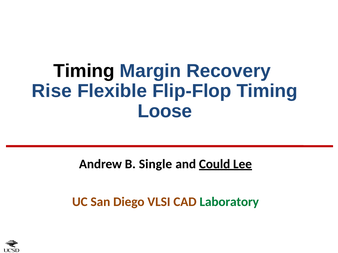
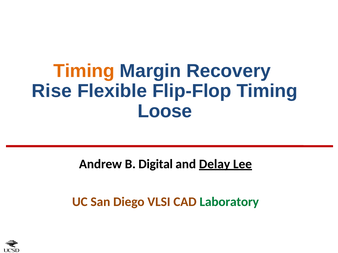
Timing at (84, 71) colour: black -> orange
Single: Single -> Digital
Could: Could -> Delay
